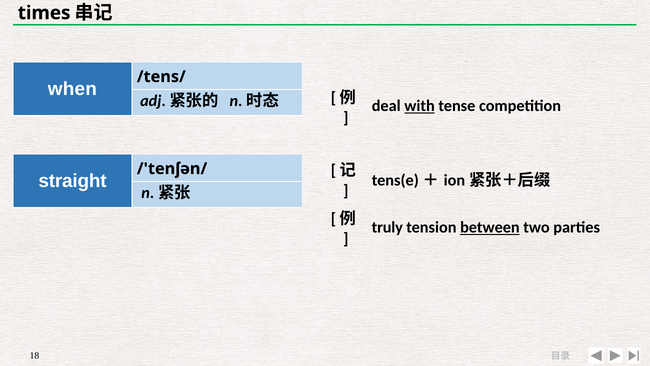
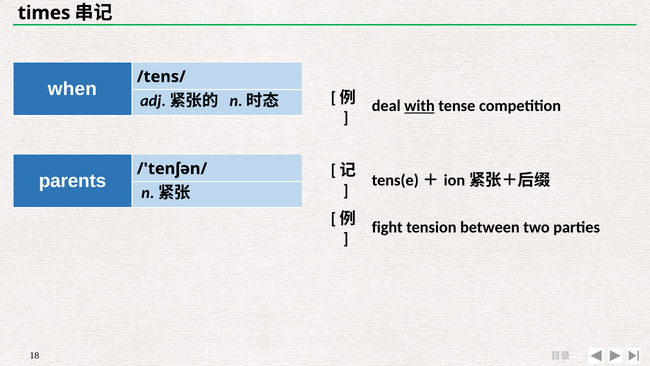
straight: straight -> parents
truly: truly -> fight
between underline: present -> none
